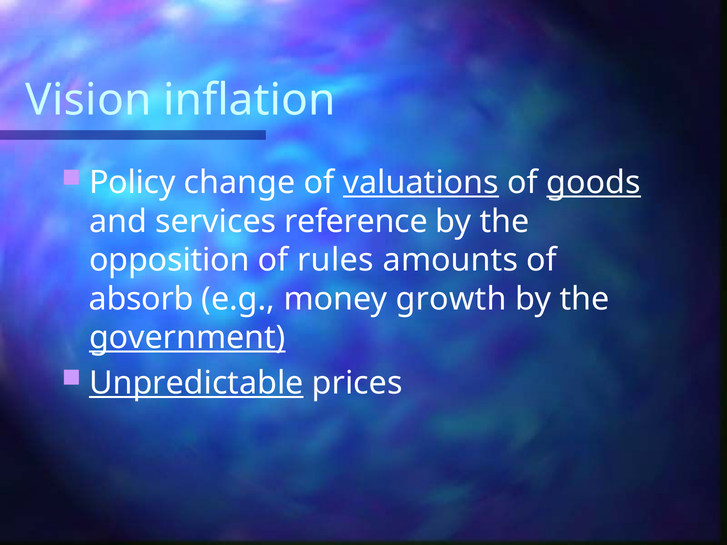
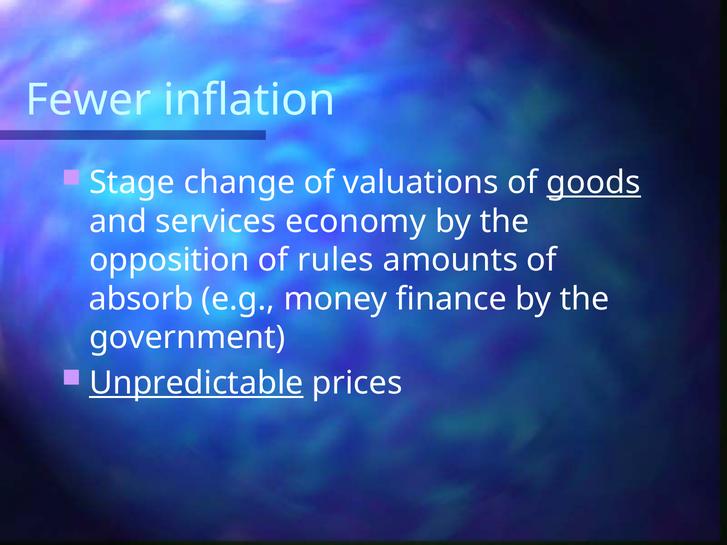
Vision: Vision -> Fewer
Policy: Policy -> Stage
valuations underline: present -> none
reference: reference -> economy
growth: growth -> finance
government underline: present -> none
